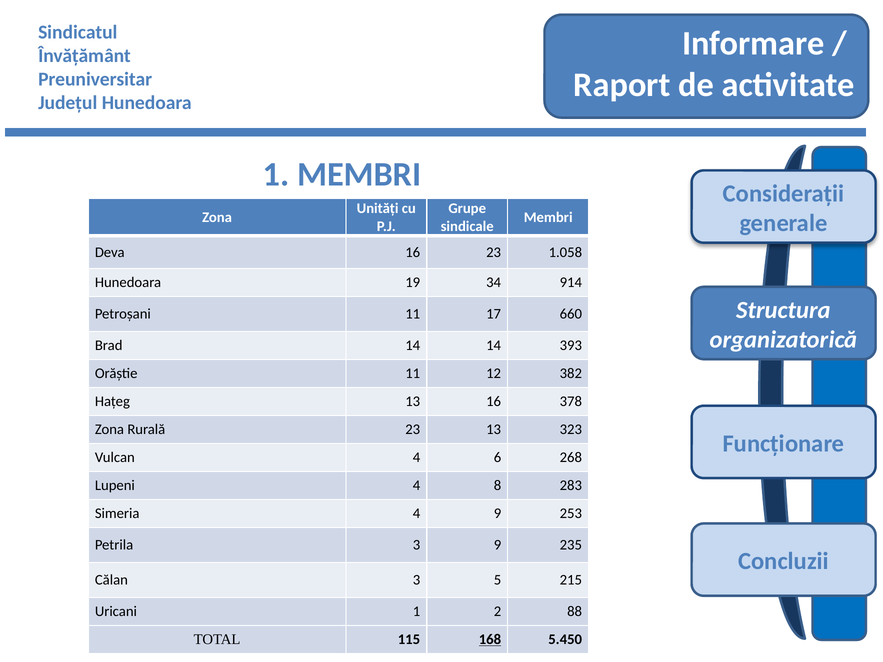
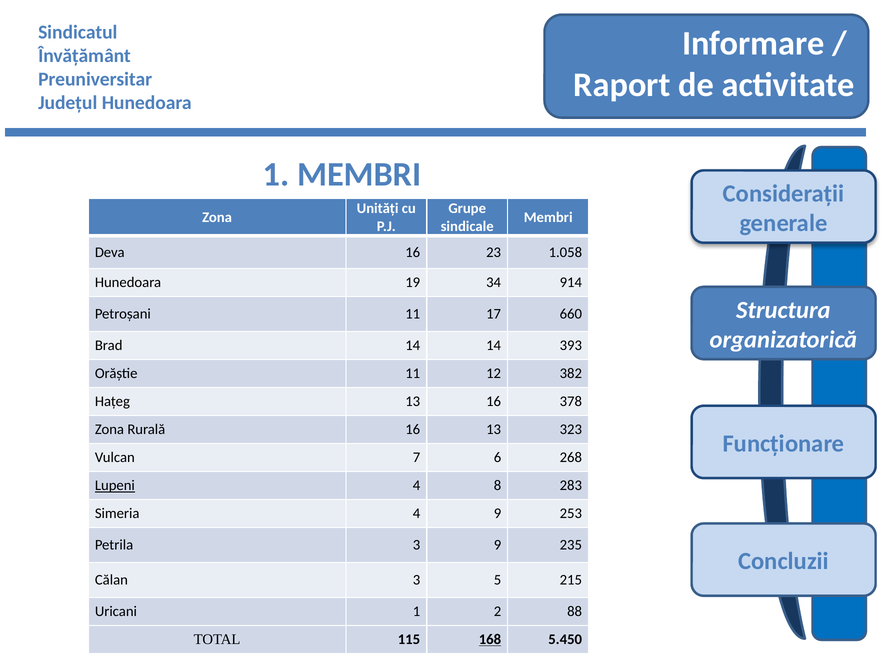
Rurală 23: 23 -> 16
Vulcan 4: 4 -> 7
Lupeni underline: none -> present
